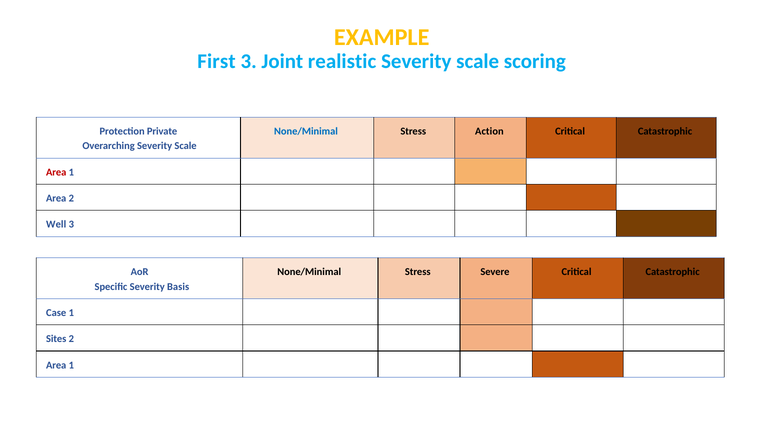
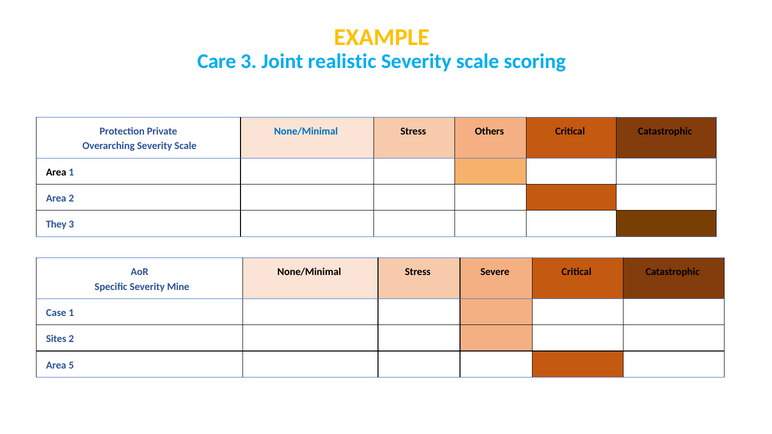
First: First -> Care
Action: Action -> Others
Area at (56, 172) colour: red -> black
Well: Well -> They
Basis: Basis -> Mine
1 at (71, 365): 1 -> 5
